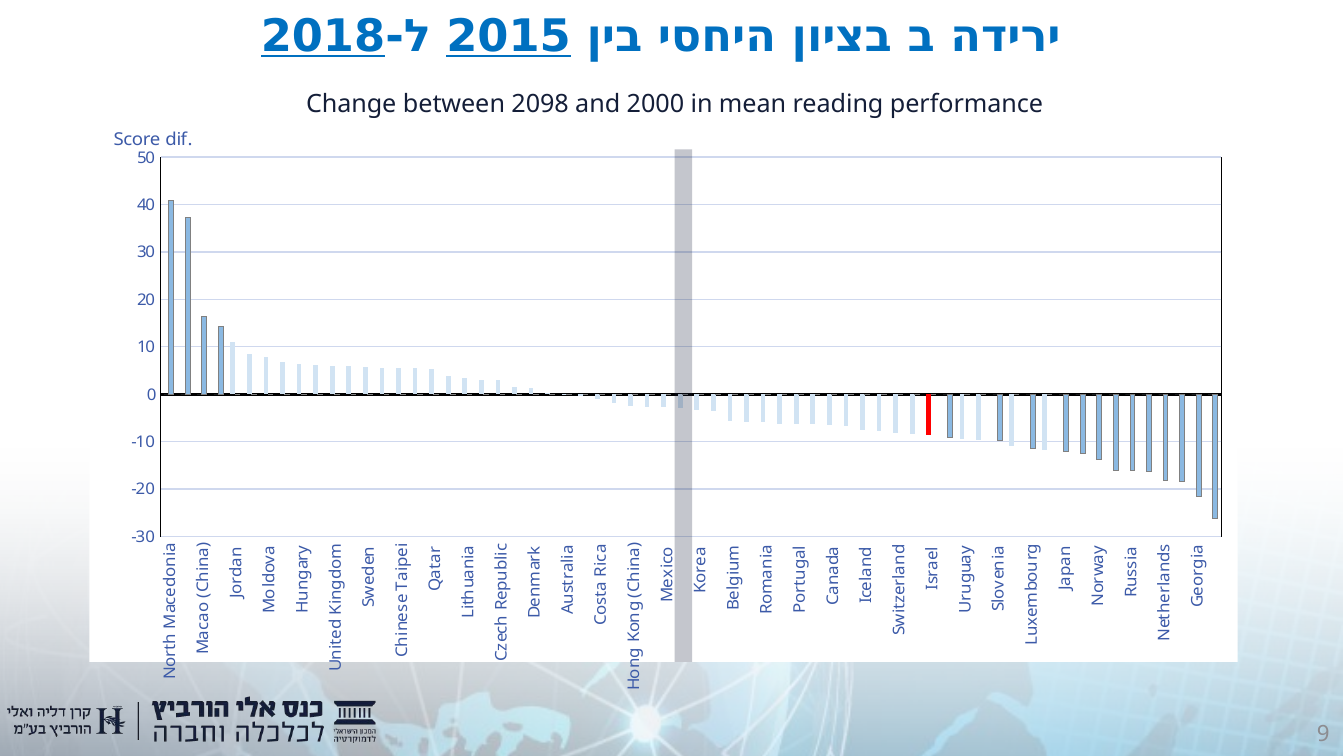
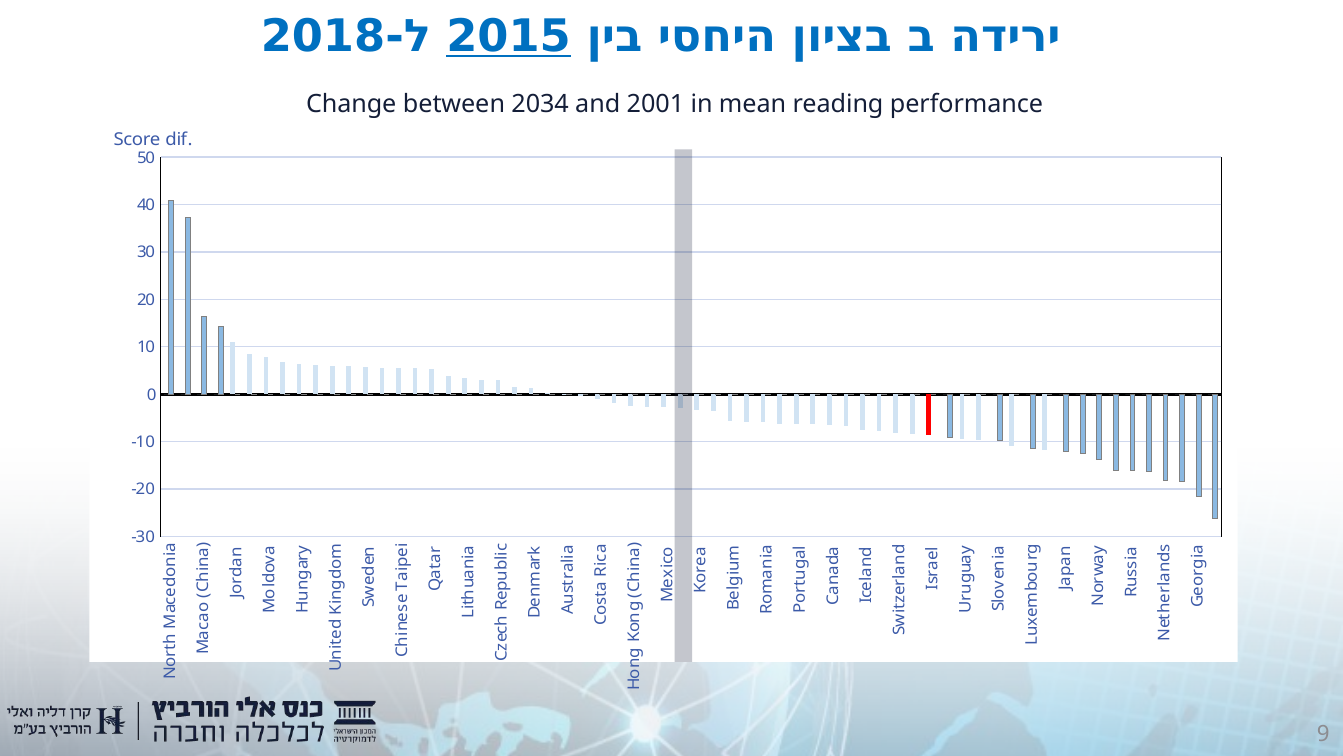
2018 underline: present -> none
2098: 2098 -> 2034
2000: 2000 -> 2001
